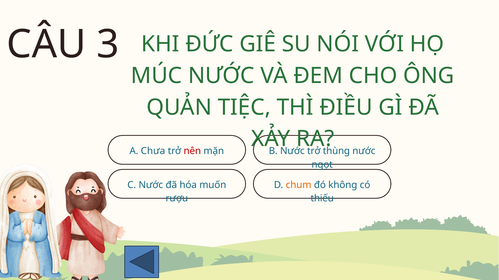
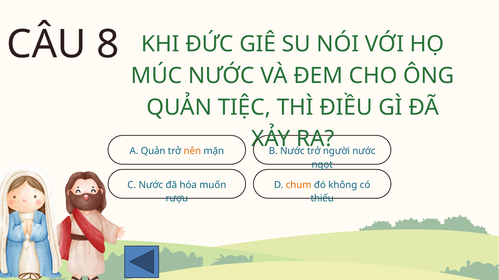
3: 3 -> 8
A Chưa: Chưa -> Quản
nên colour: red -> orange
thùng: thùng -> người
